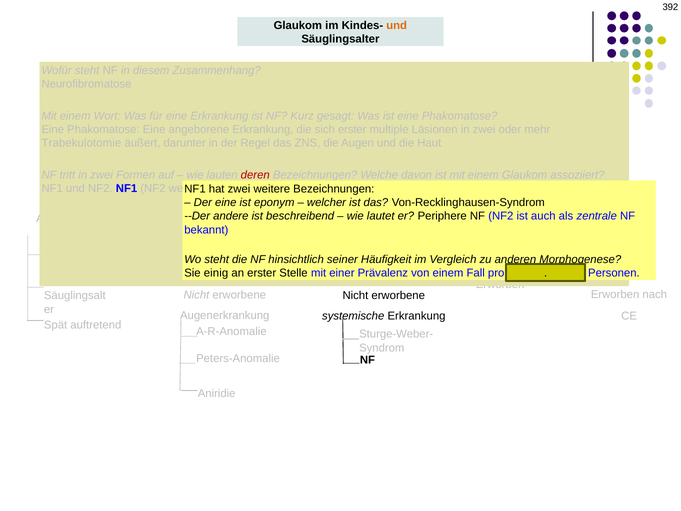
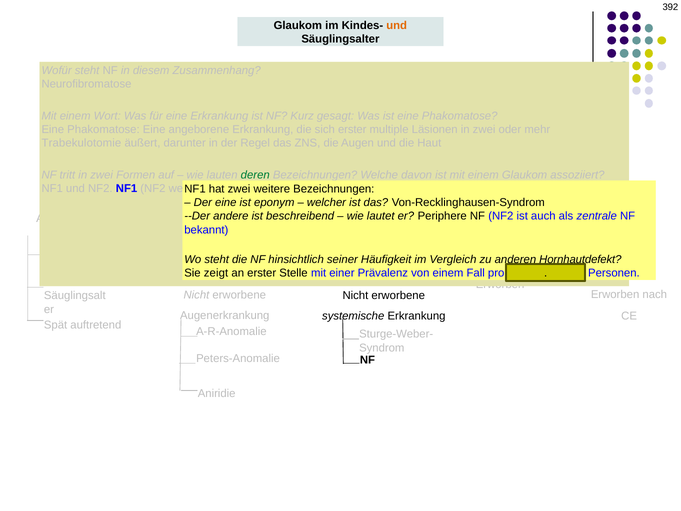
deren colour: red -> green
Morphogenese: Morphogenese -> Hornhautdefekt
einig: einig -> zeigt
